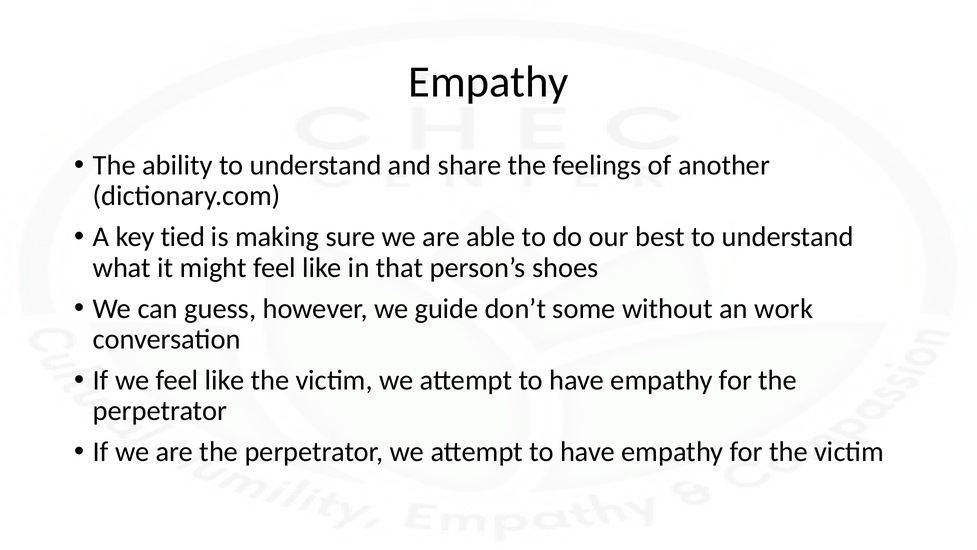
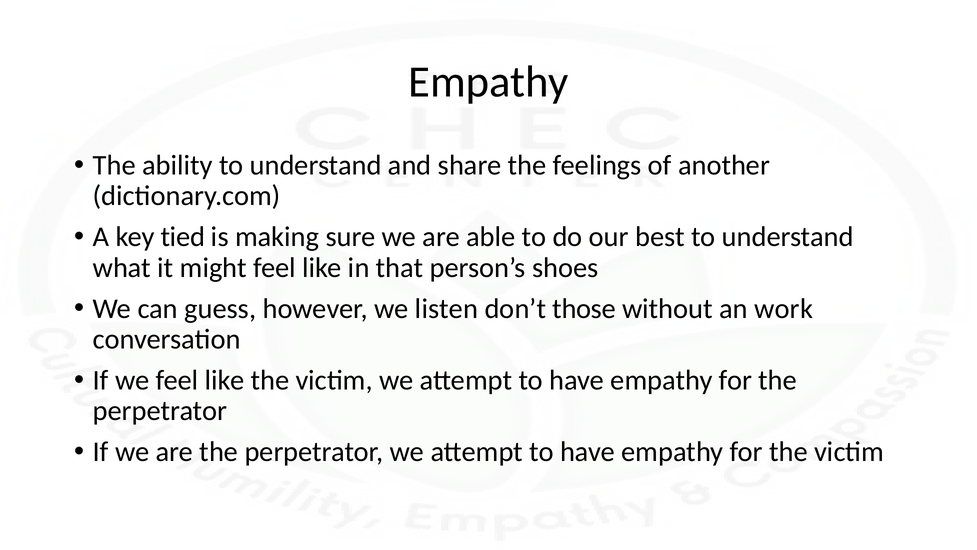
guide: guide -> listen
some: some -> those
